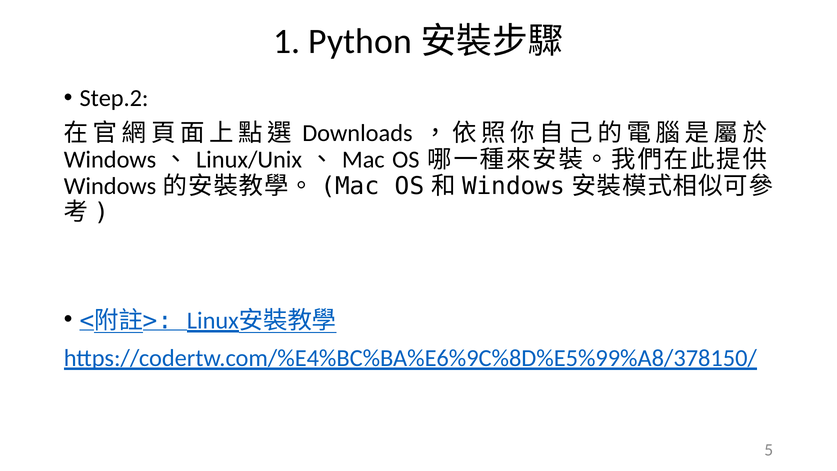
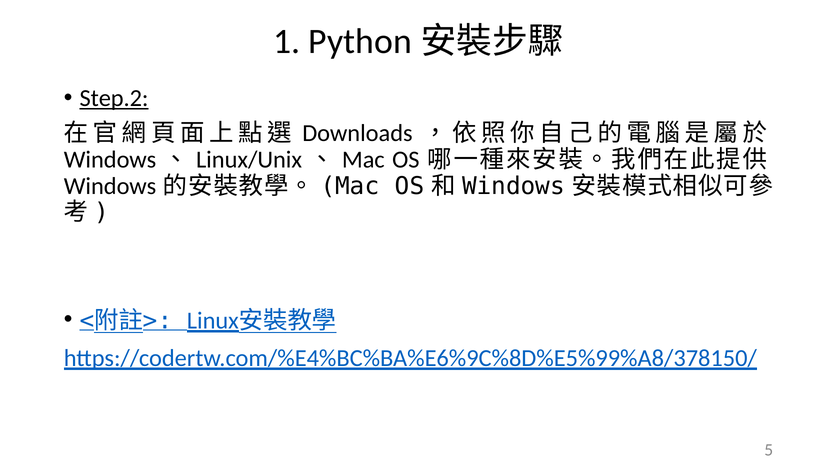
Step.2 underline: none -> present
